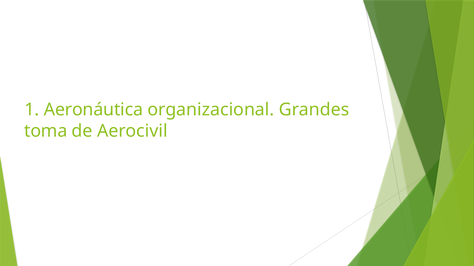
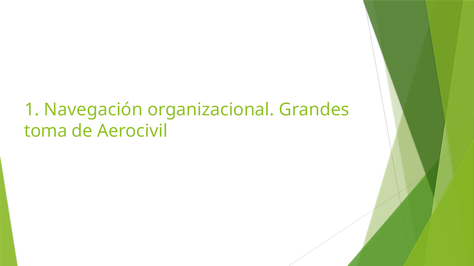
Aeronáutica: Aeronáutica -> Navegación
